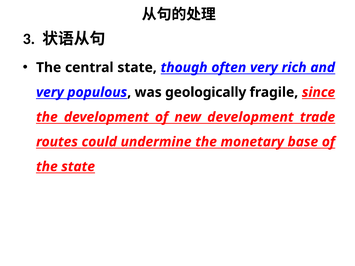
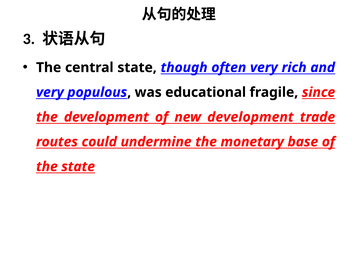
geologically: geologically -> educational
